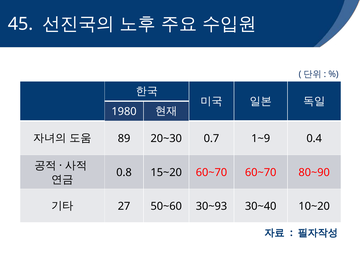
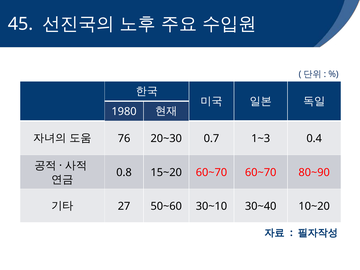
89: 89 -> 76
1~9: 1~9 -> 1~3
30~93: 30~93 -> 30~10
